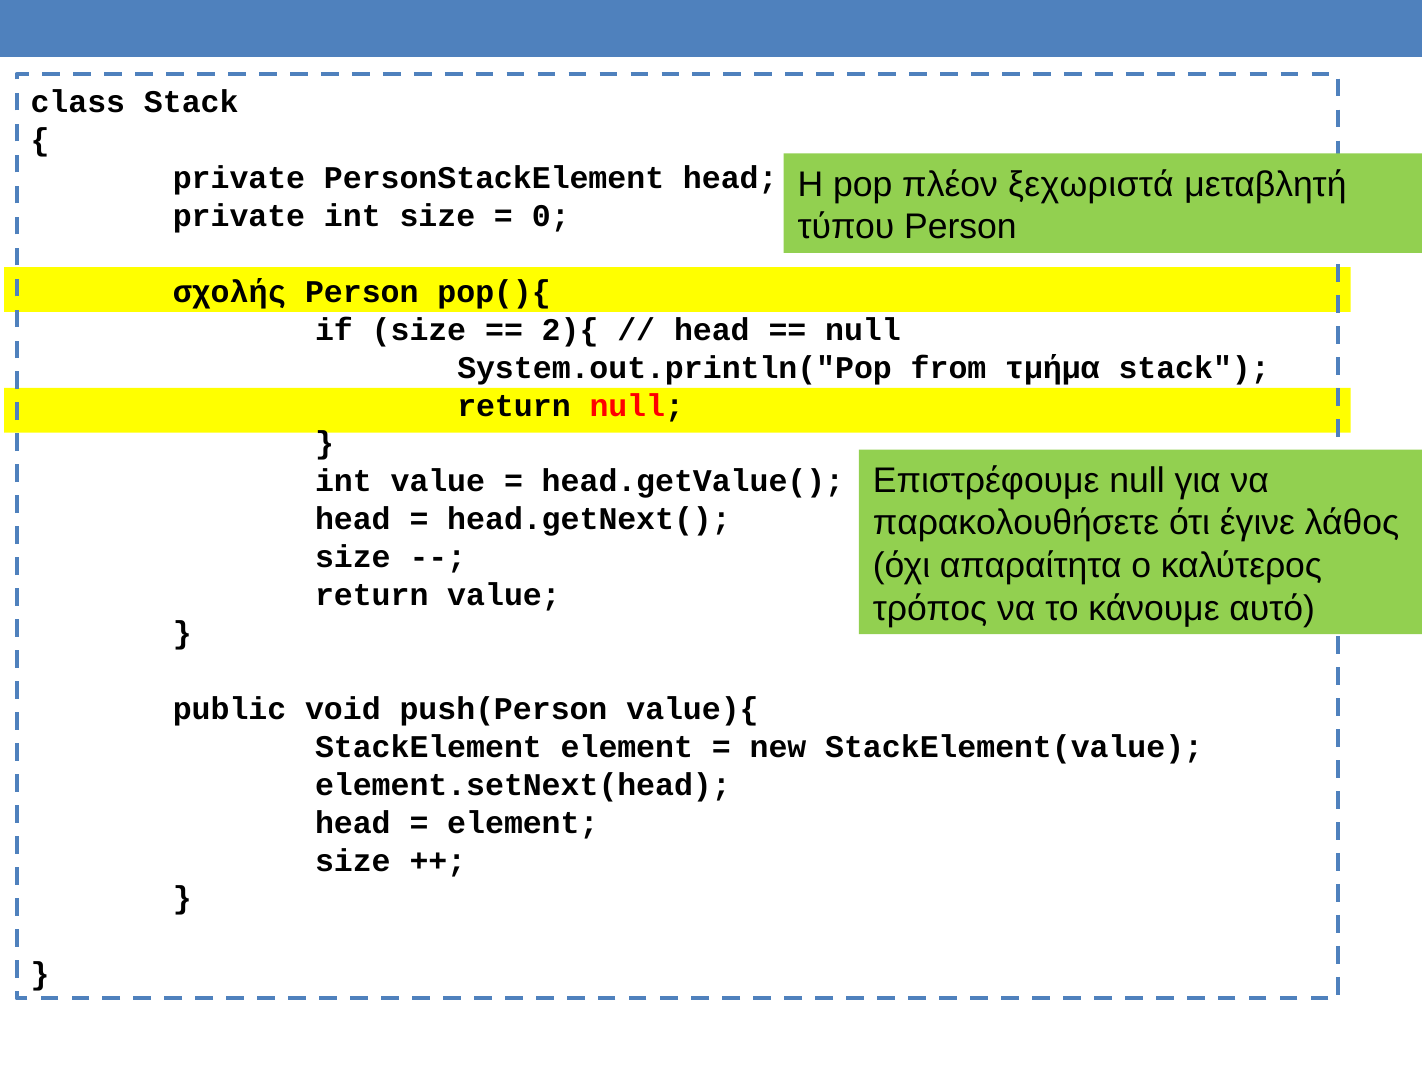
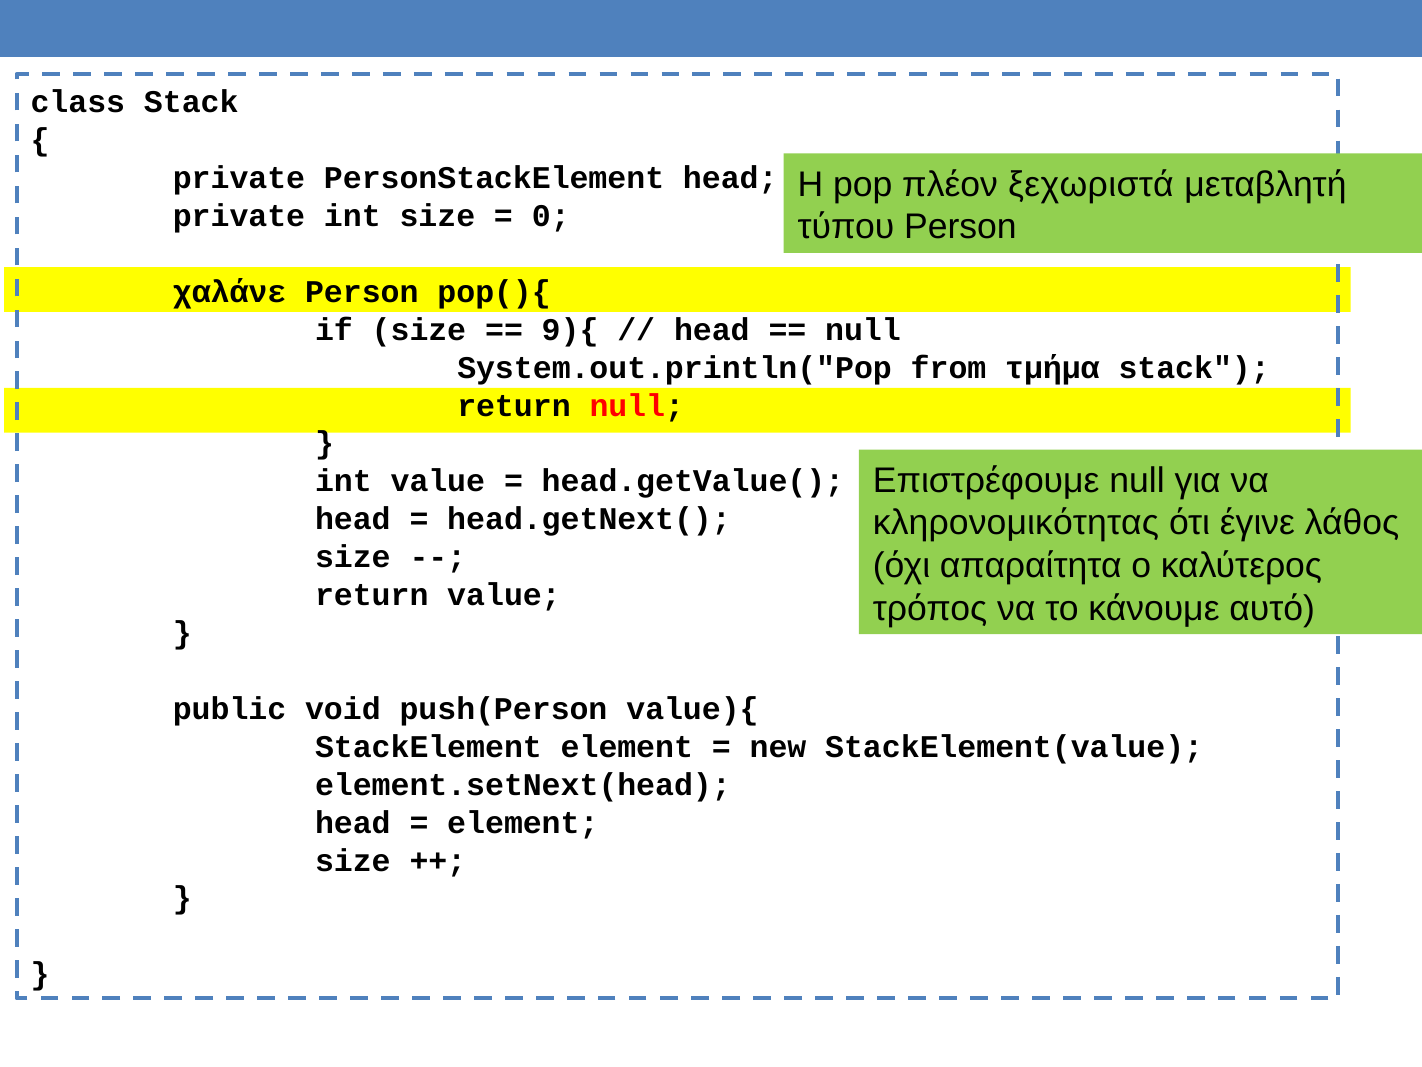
σχολής: σχολής -> χαλάνε
2){: 2){ -> 9){
παρακολουθήσετε: παρακολουθήσετε -> κληρονομικότητας
